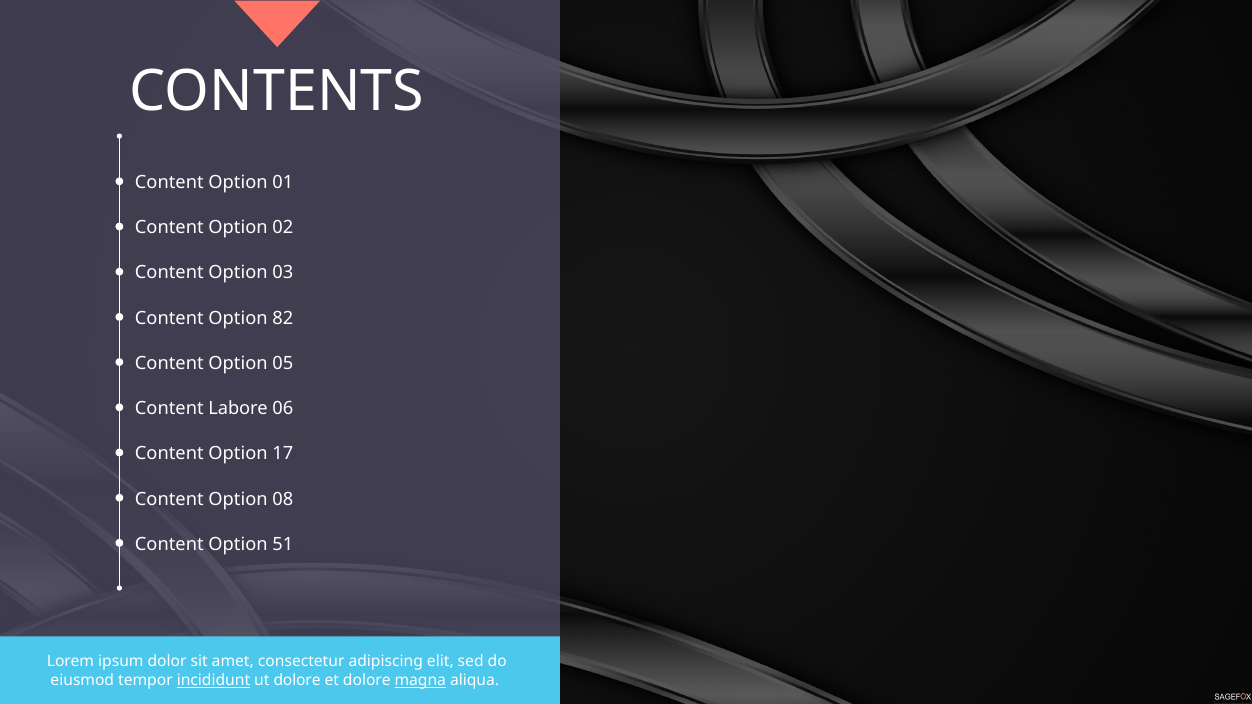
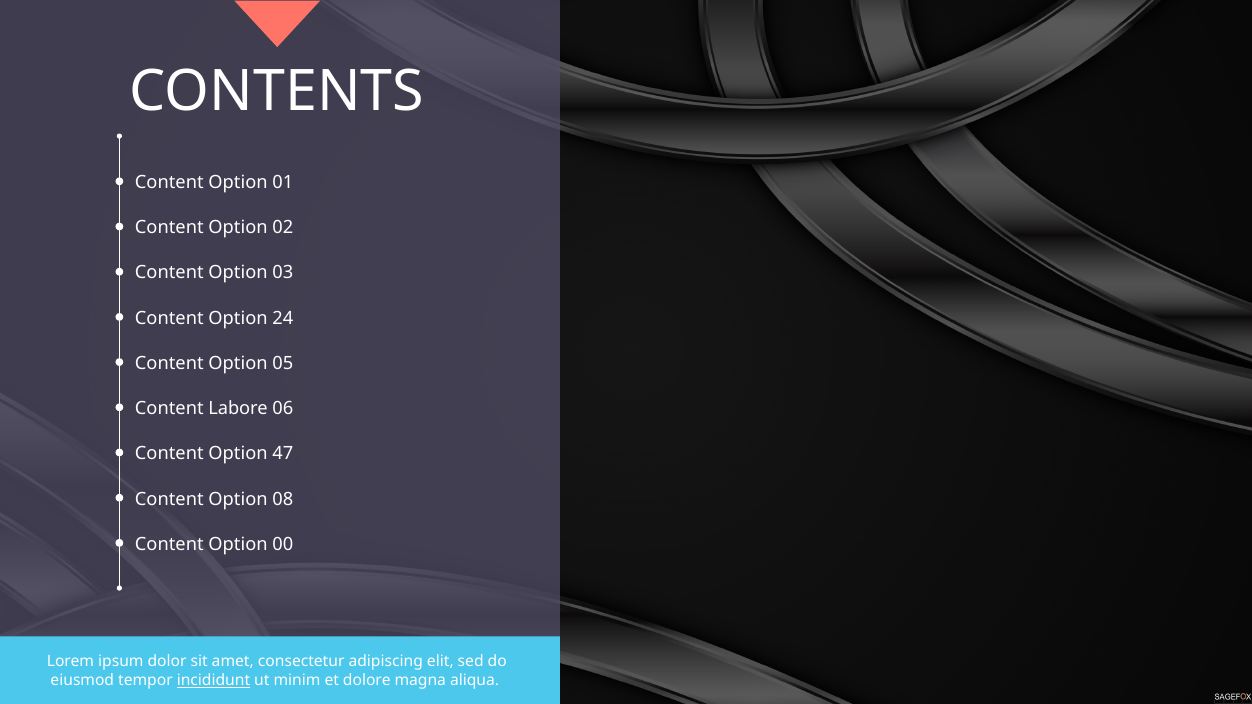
82: 82 -> 24
17: 17 -> 47
51: 51 -> 00
ut dolore: dolore -> minim
magna underline: present -> none
